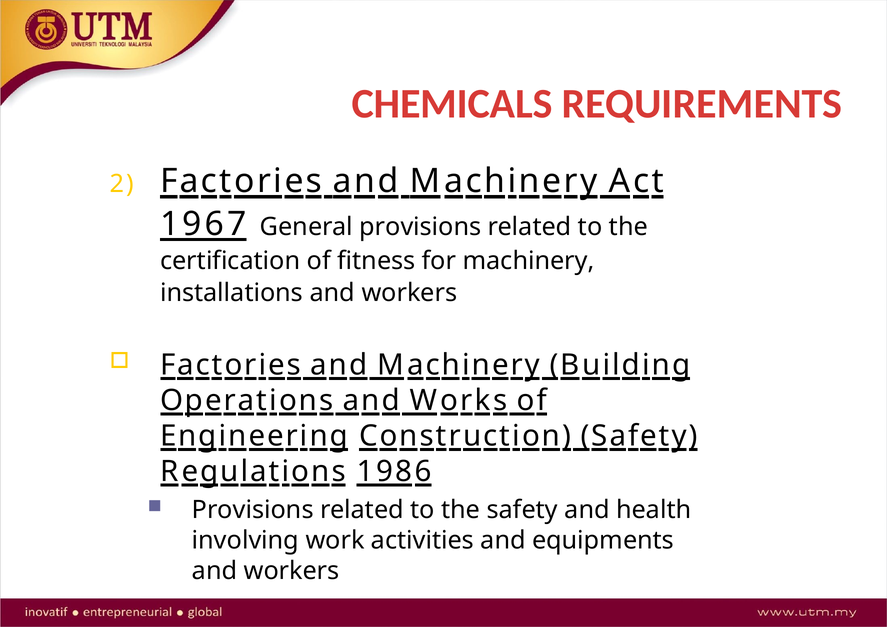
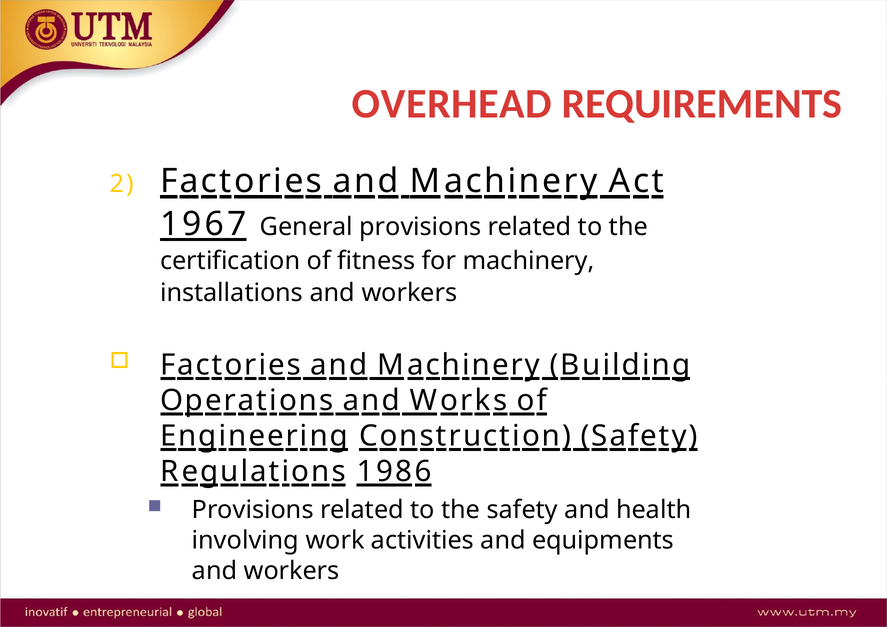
CHEMICALS: CHEMICALS -> OVERHEAD
